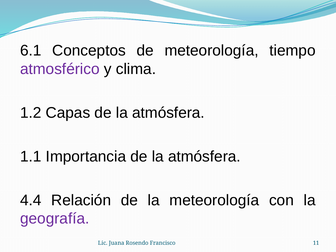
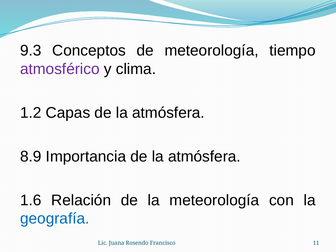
6.1: 6.1 -> 9.3
1.1: 1.1 -> 8.9
4.4: 4.4 -> 1.6
geografía colour: purple -> blue
